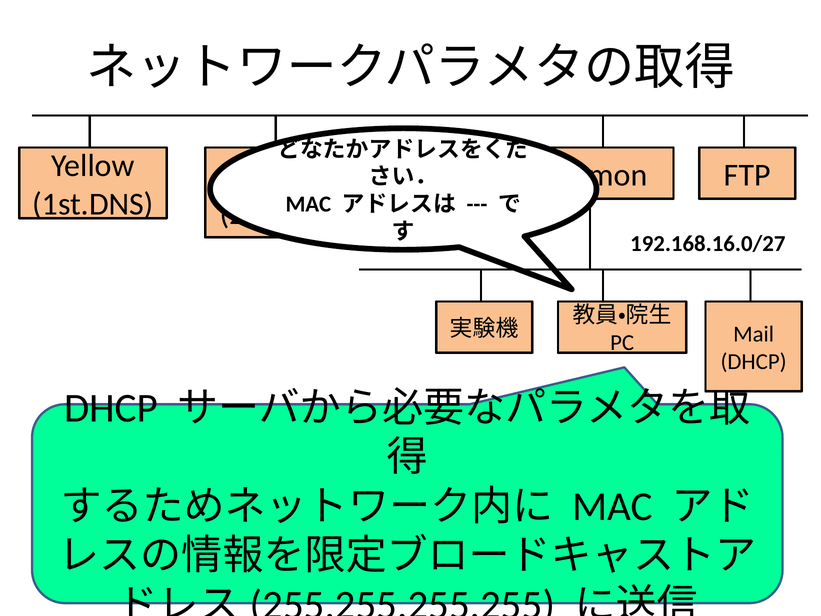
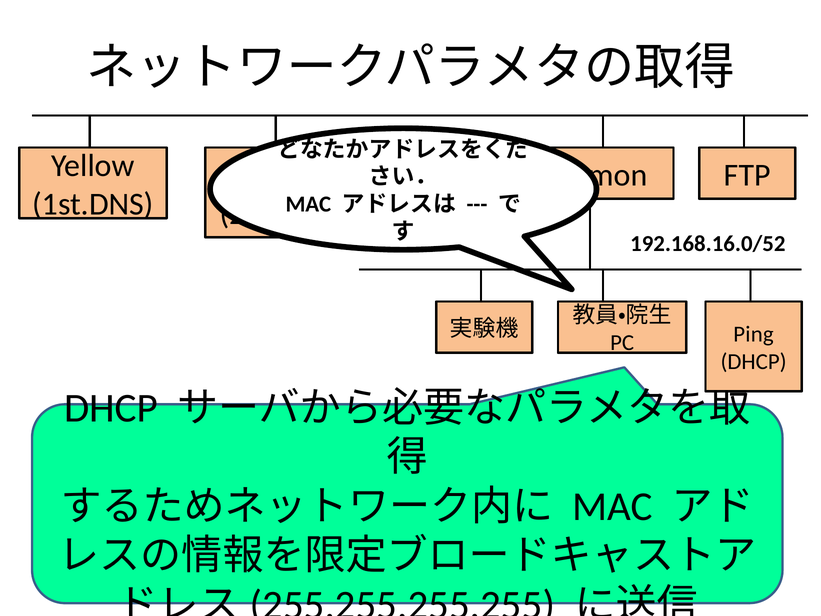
192.168.16.0/27: 192.168.16.0/27 -> 192.168.16.0/52
Mail: Mail -> Ping
